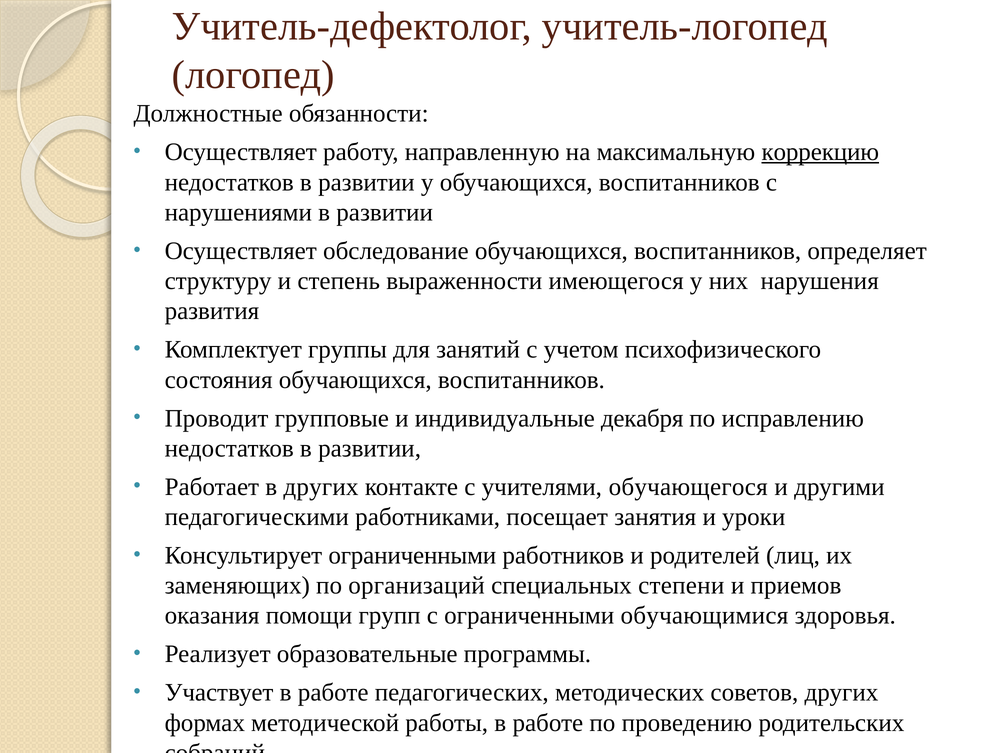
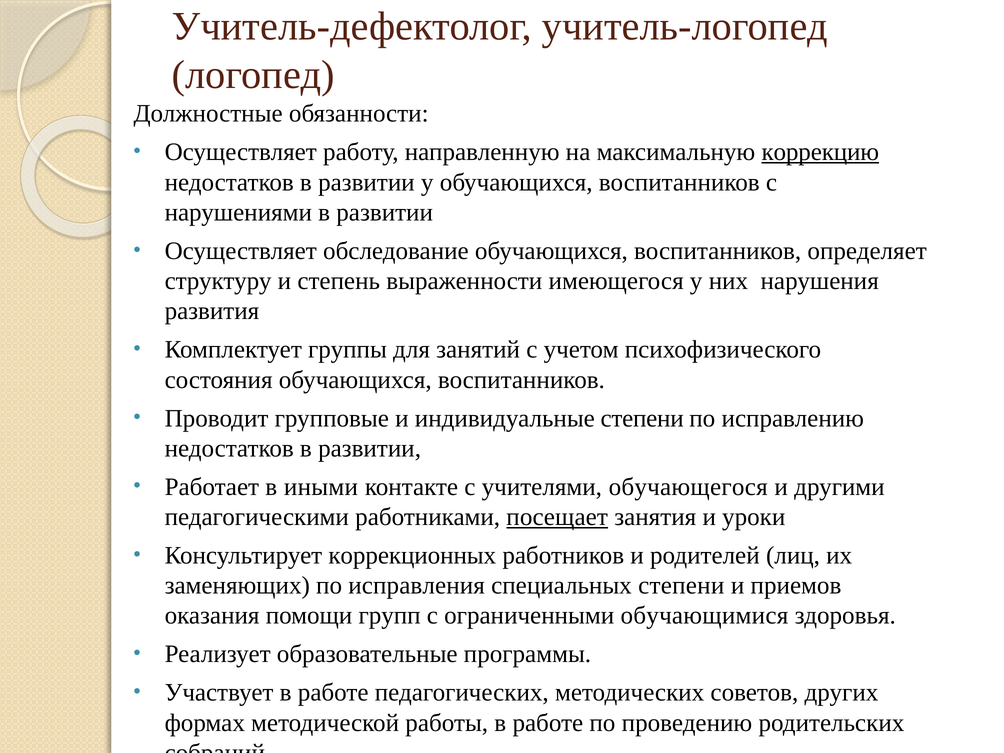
индивидуальные декабря: декабря -> степени
в других: других -> иными
посещает underline: none -> present
Консультирует ограниченными: ограниченными -> коррекционных
организаций: организаций -> исправления
